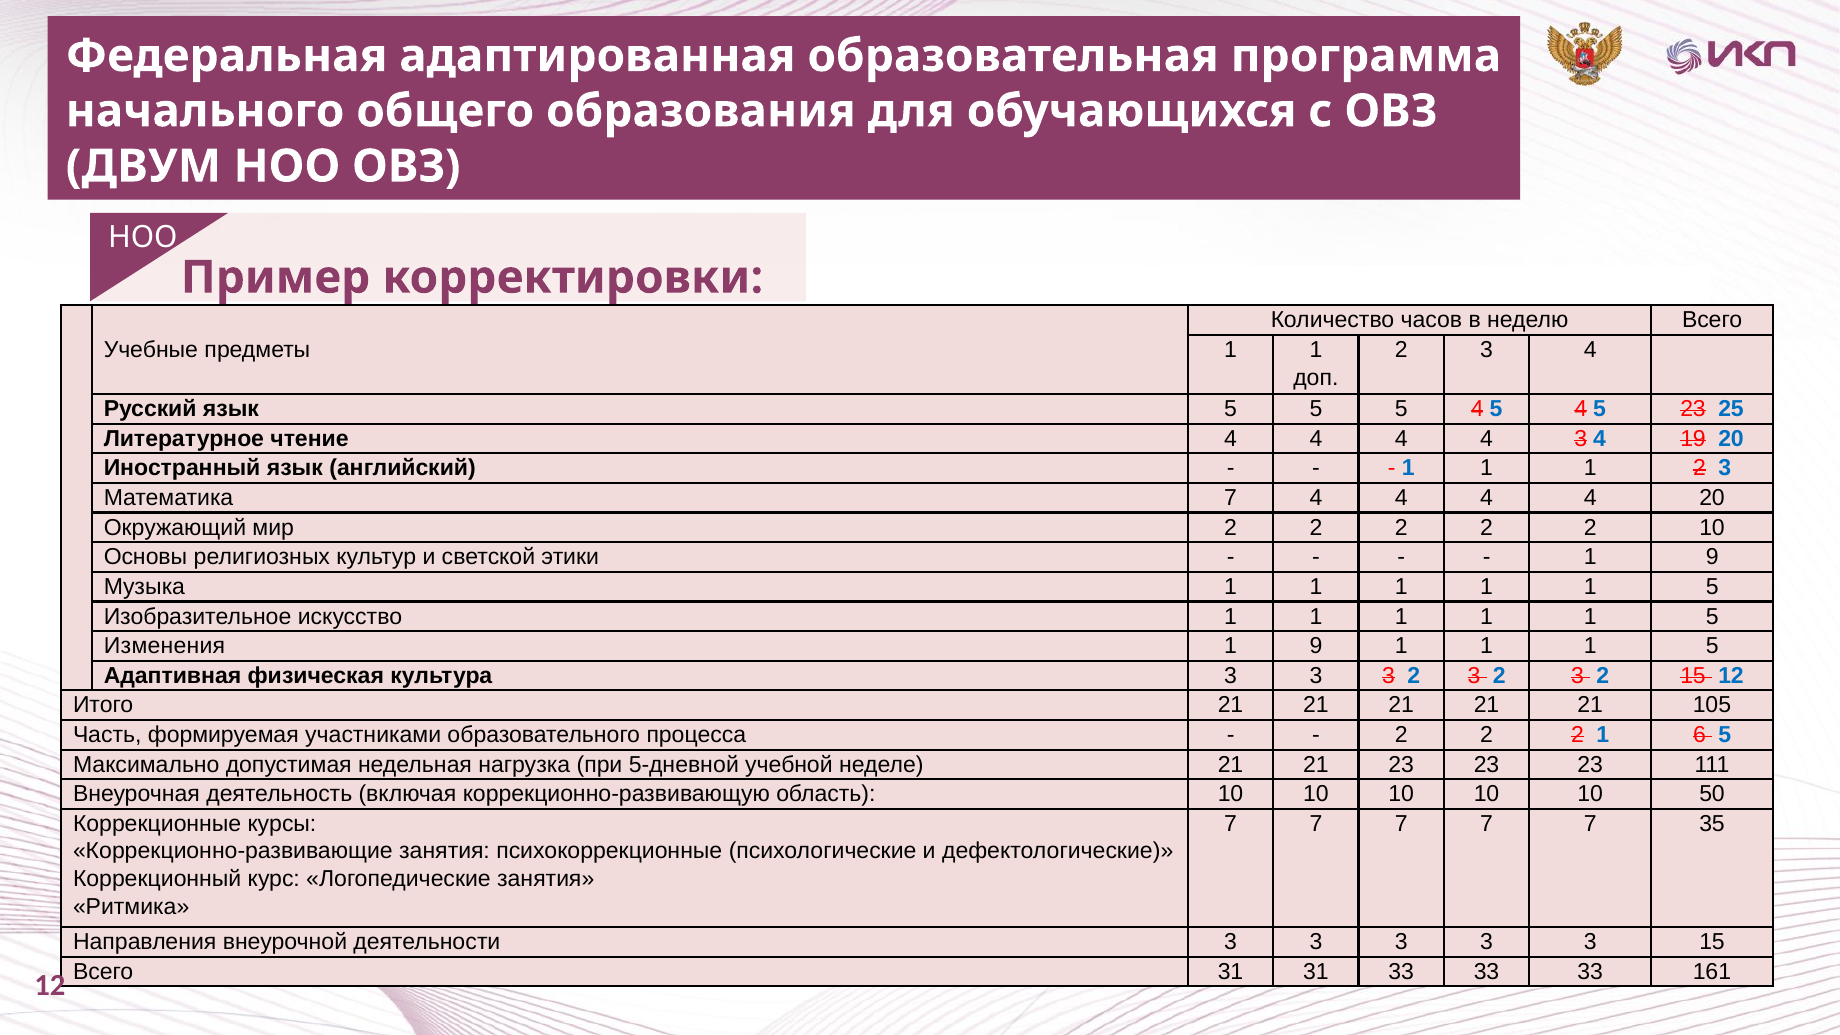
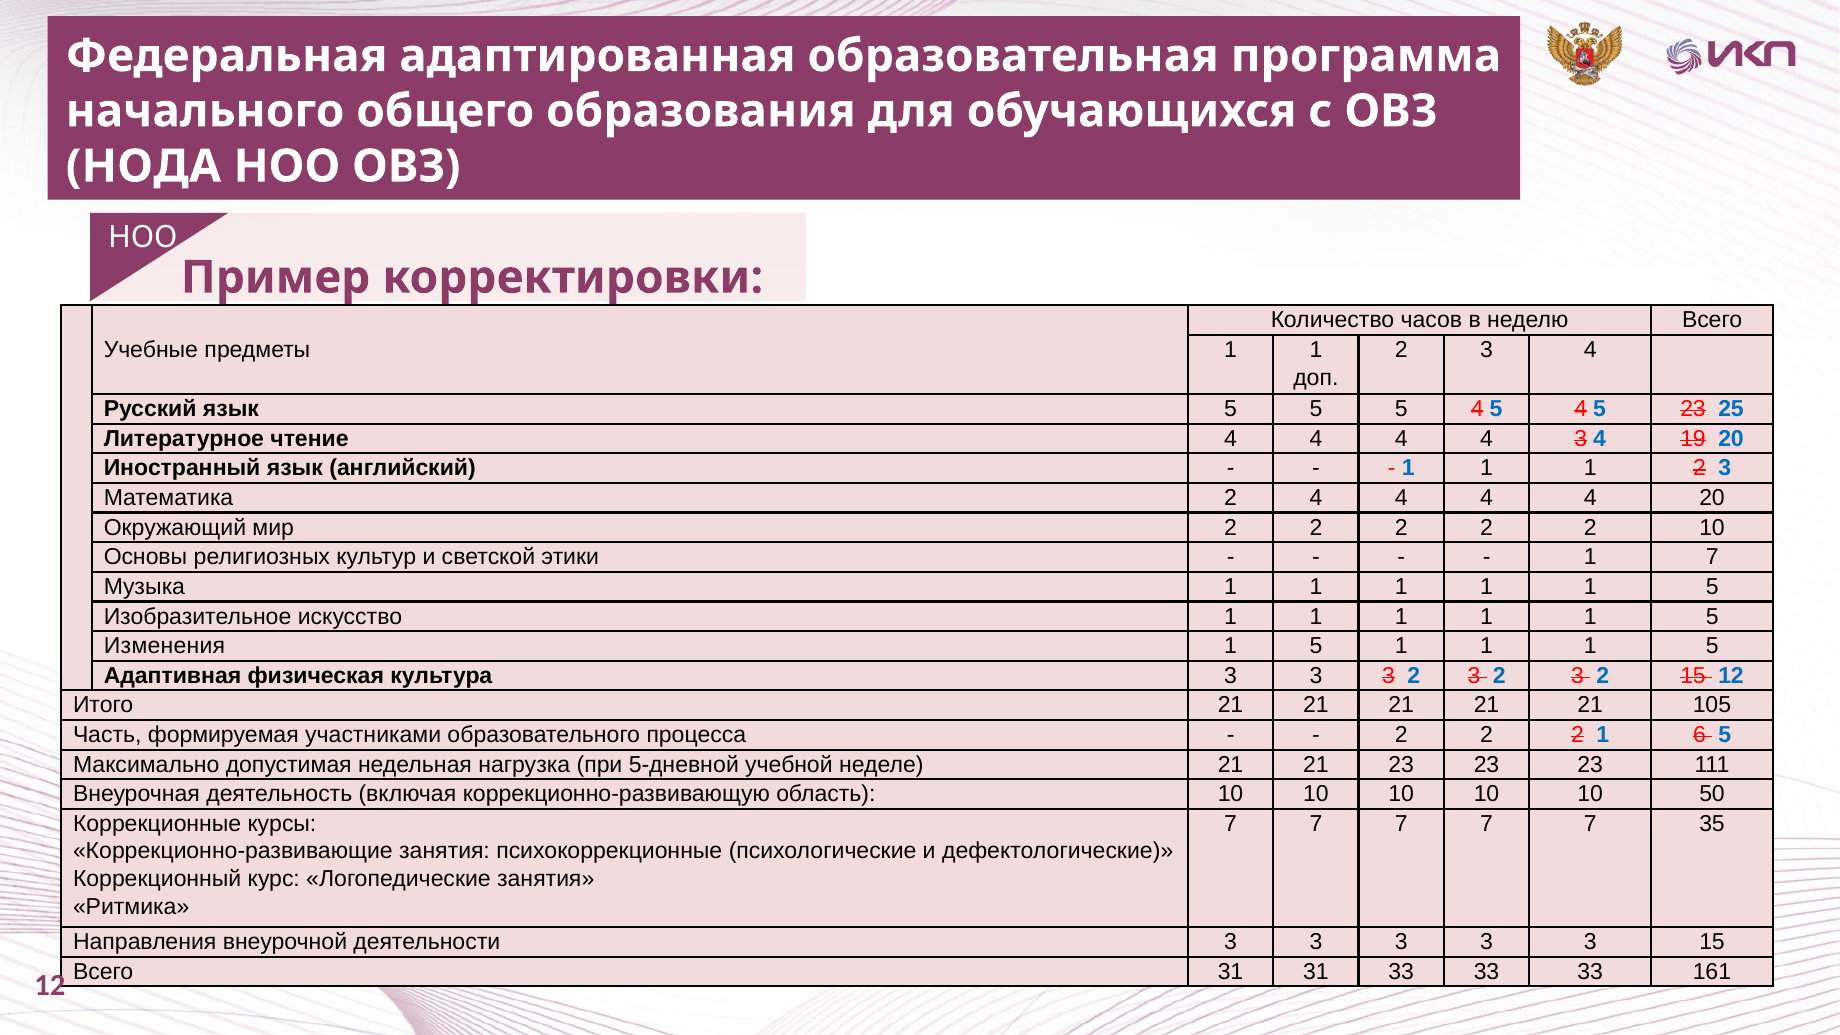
ДВУМ: ДВУМ -> НОДА
Математика 7: 7 -> 2
9 at (1712, 557): 9 -> 7
9 at (1316, 646): 9 -> 5
